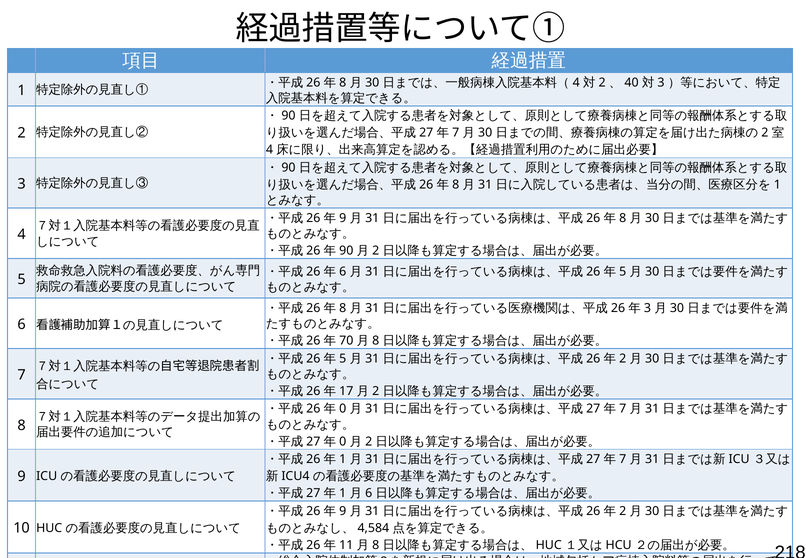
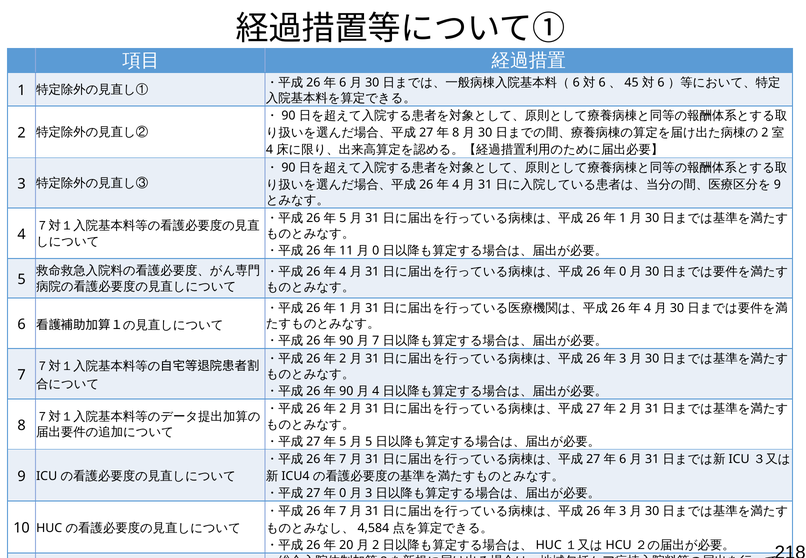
8 at (343, 82): 8 -> 6
4 at (576, 82): 4 -> 6
2 at (602, 82): 2 -> 6
40: 40 -> 45
3 at (661, 82): 3 -> 6
7 at (456, 133): 7 -> 8
8 at (456, 185): 8 -> 4
1 at (777, 185): 1 -> 9
9 at (343, 218): 9 -> 5
8 at (623, 218): 8 -> 1
90 at (346, 251): 90 -> 11
2 at (376, 251): 2 -> 0
6 at (343, 272): 6 -> 4
5 at (623, 272): 5 -> 0
8 at (343, 308): 8 -> 1
3 at (648, 308): 3 -> 4
70 at (346, 341): 70 -> 90
8 at (376, 341): 8 -> 7
5 at (343, 358): 5 -> 2
2 at (623, 358): 2 -> 3
17 at (346, 391): 17 -> 90
2 at (376, 391): 2 -> 4
0 at (343, 409): 0 -> 2
7 at (623, 409): 7 -> 2
0 at (343, 441): 0 -> 5
2 at (369, 441): 2 -> 5
1 at (343, 459): 1 -> 7
7 at (623, 459): 7 -> 6
1 at (343, 493): 1 -> 0
6 at (369, 493): 6 -> 3
9 at (343, 511): 9 -> 7
2 at (623, 511): 2 -> 3
11 at (346, 545): 11 -> 20
8 at (376, 545): 8 -> 2
